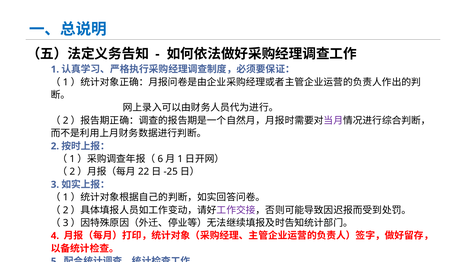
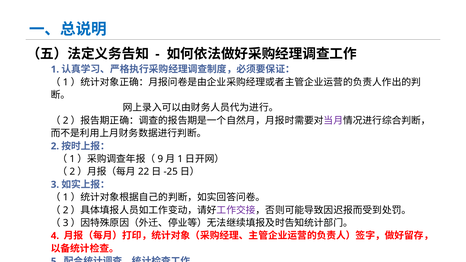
6: 6 -> 9
